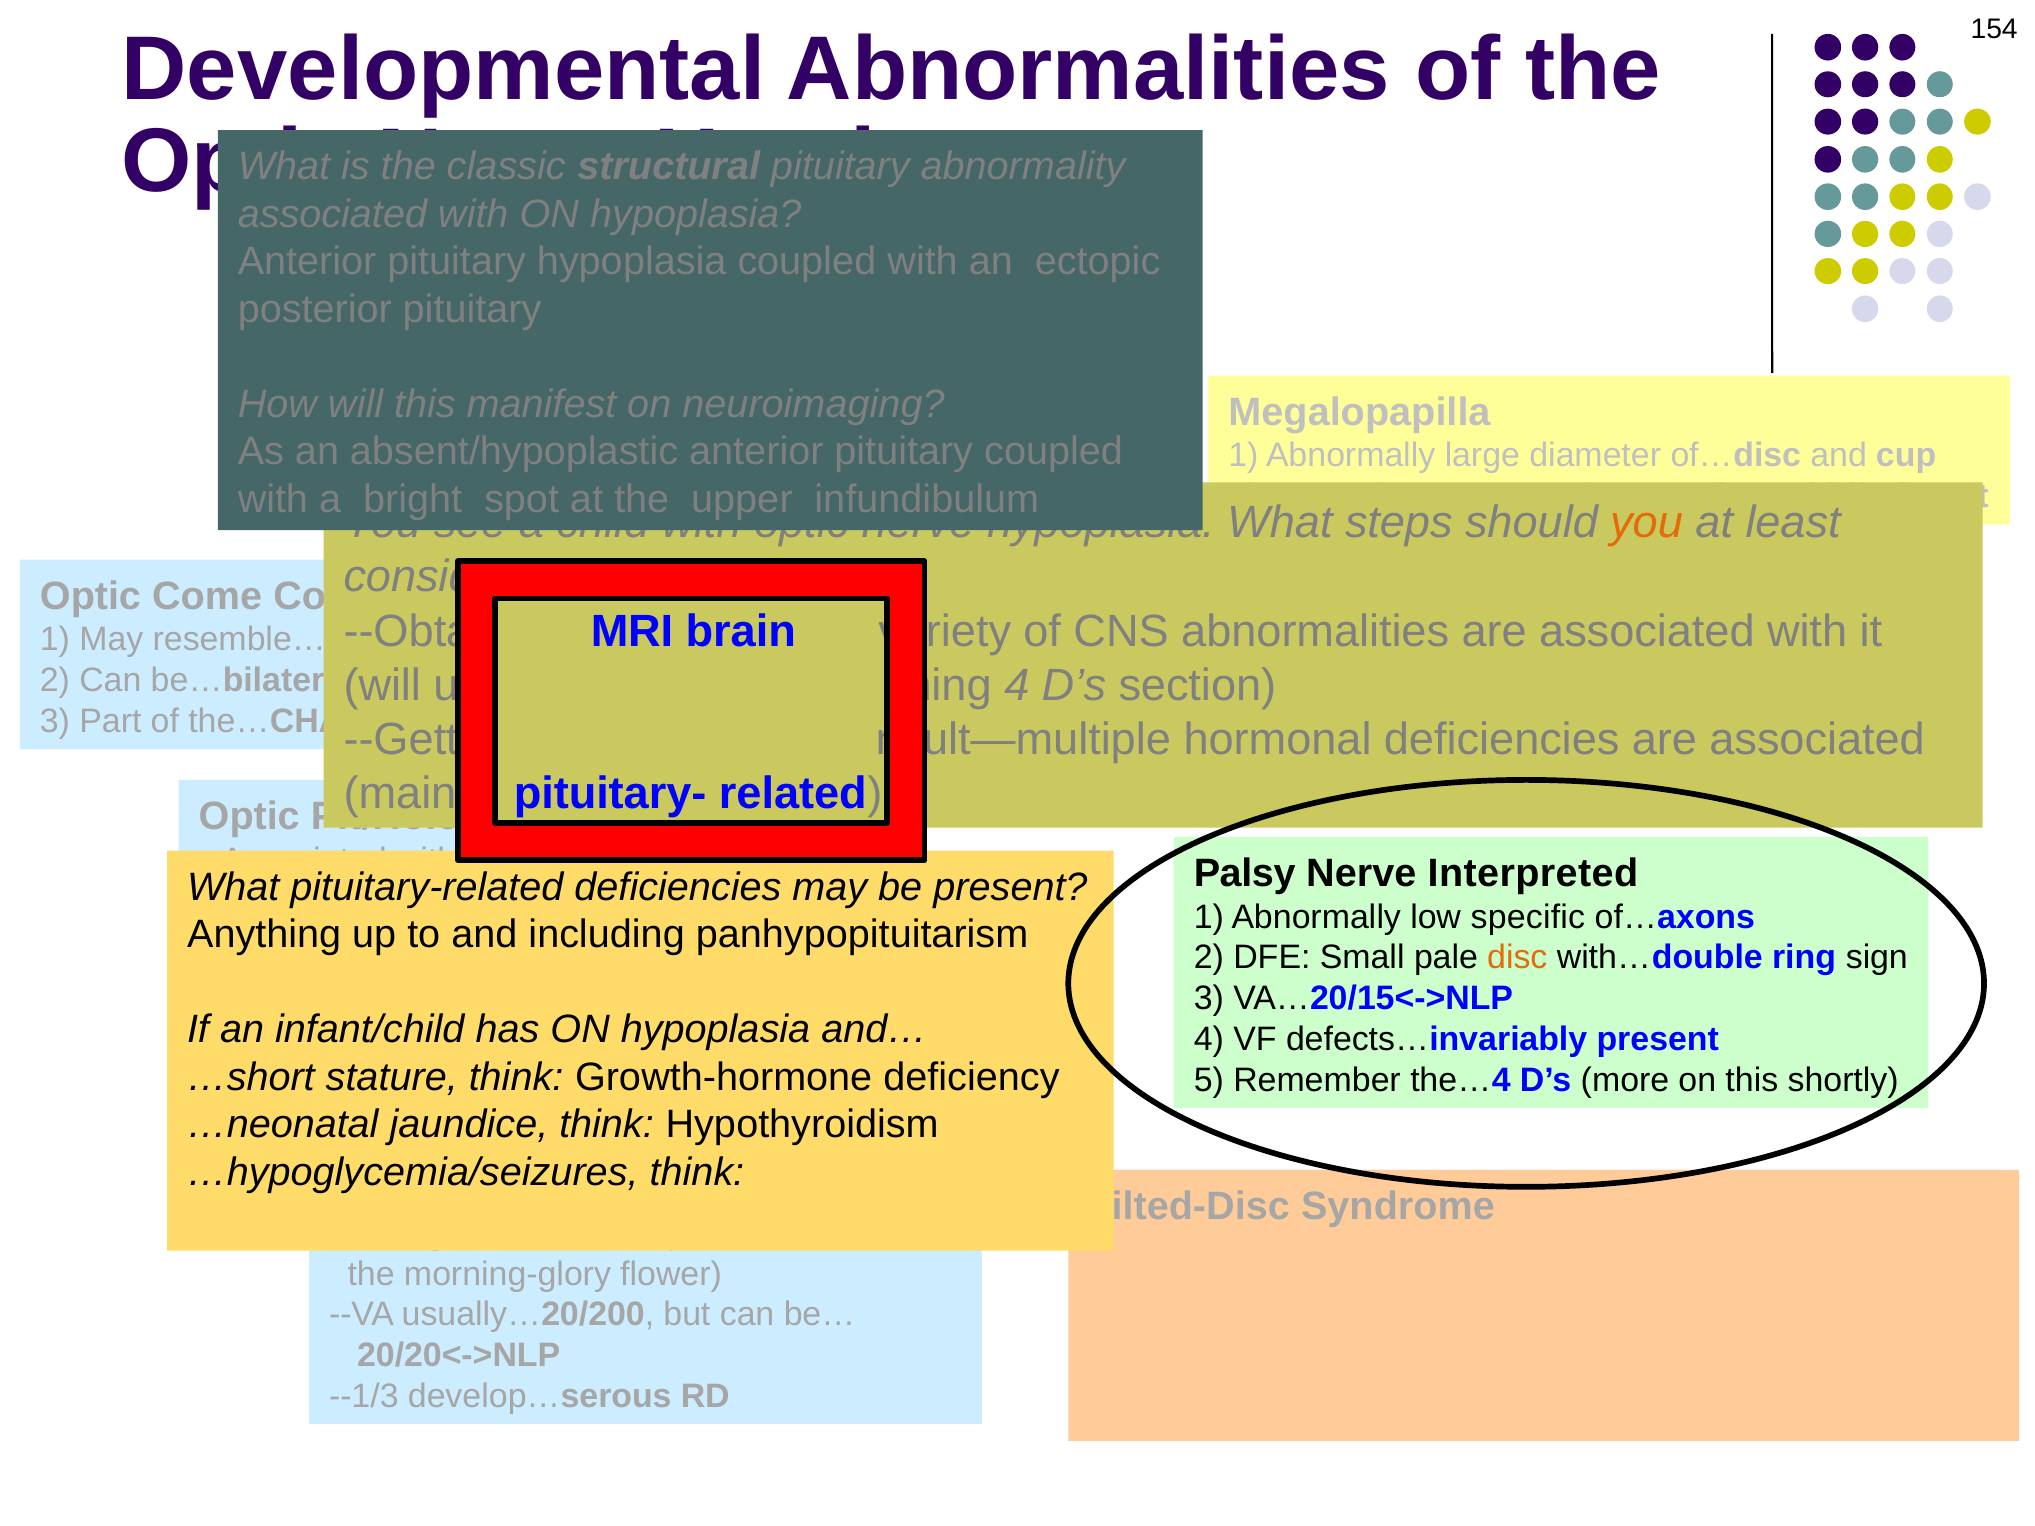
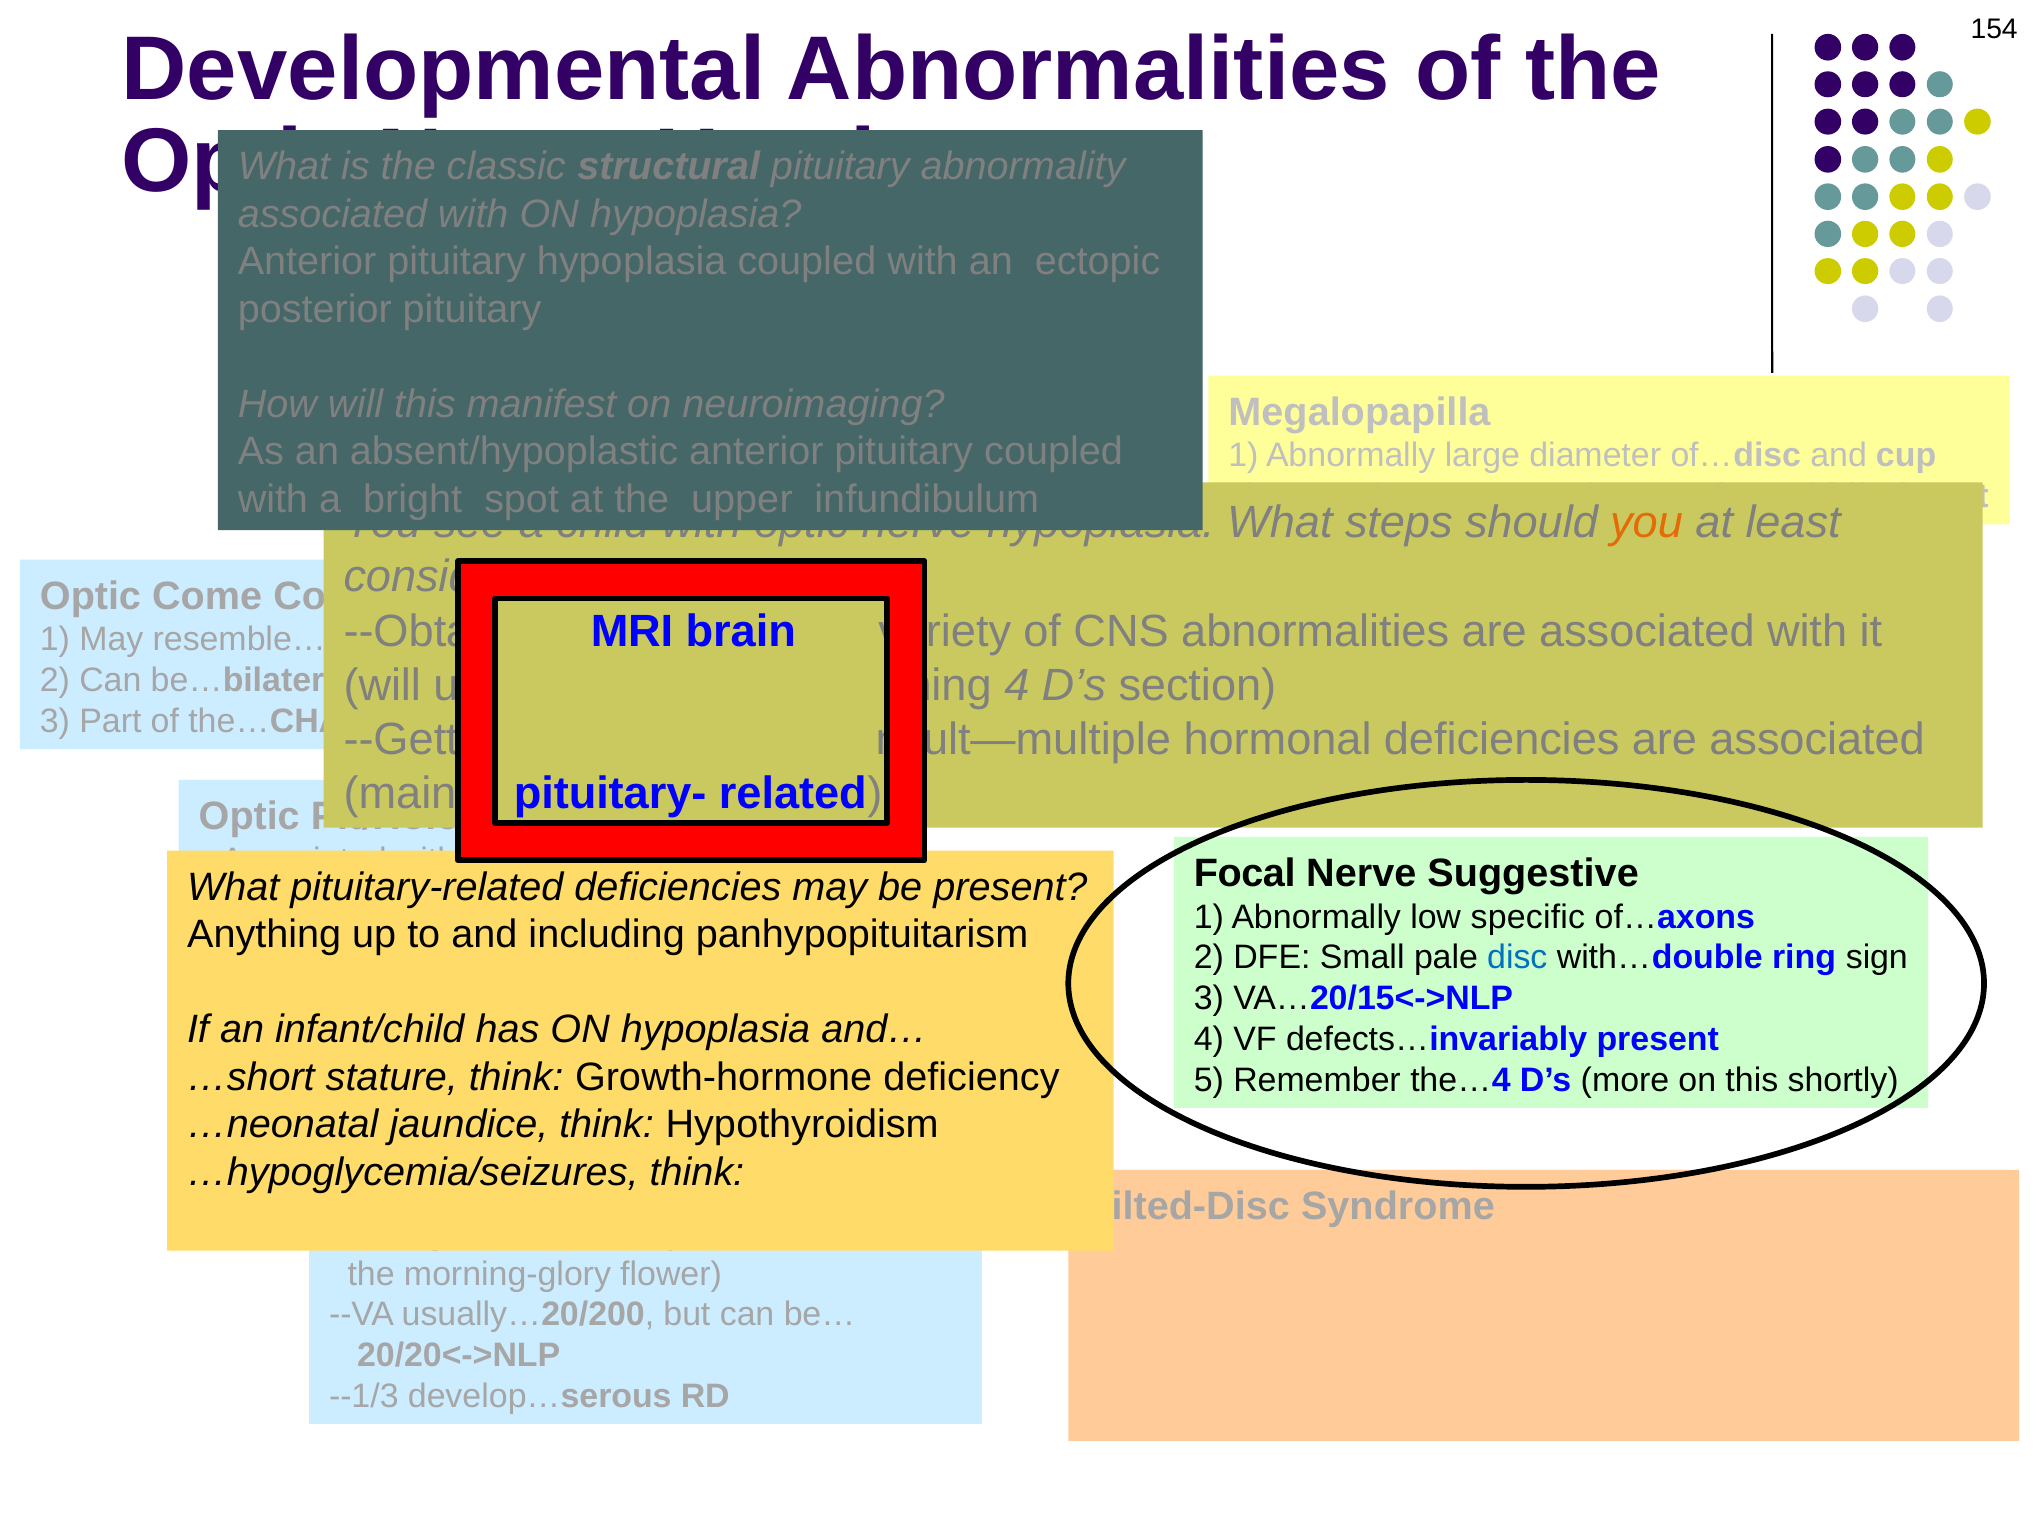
Palsy: Palsy -> Focal
Interpreted: Interpreted -> Suggestive
disc at (1517, 958) colour: orange -> blue
